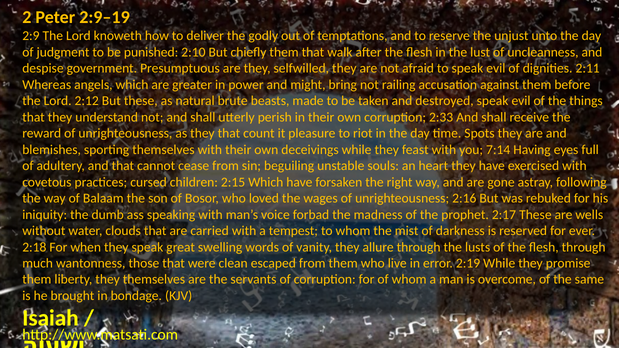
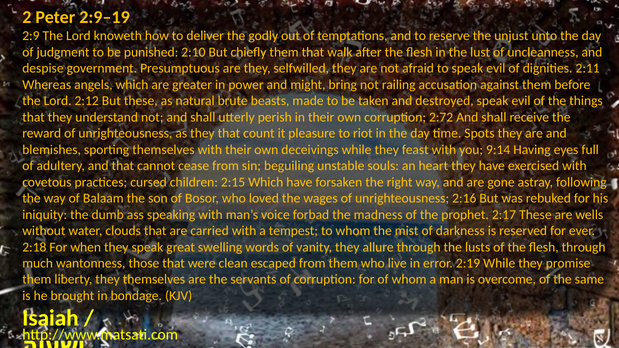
2:33: 2:33 -> 2:72
7:14: 7:14 -> 9:14
